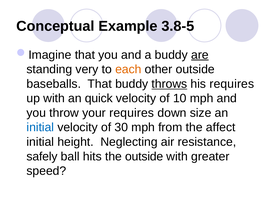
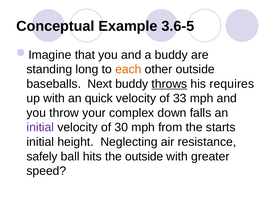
3.8-5: 3.8-5 -> 3.6-5
are underline: present -> none
very: very -> long
baseballs That: That -> Next
10: 10 -> 33
your requires: requires -> complex
size: size -> falls
initial at (40, 127) colour: blue -> purple
affect: affect -> starts
